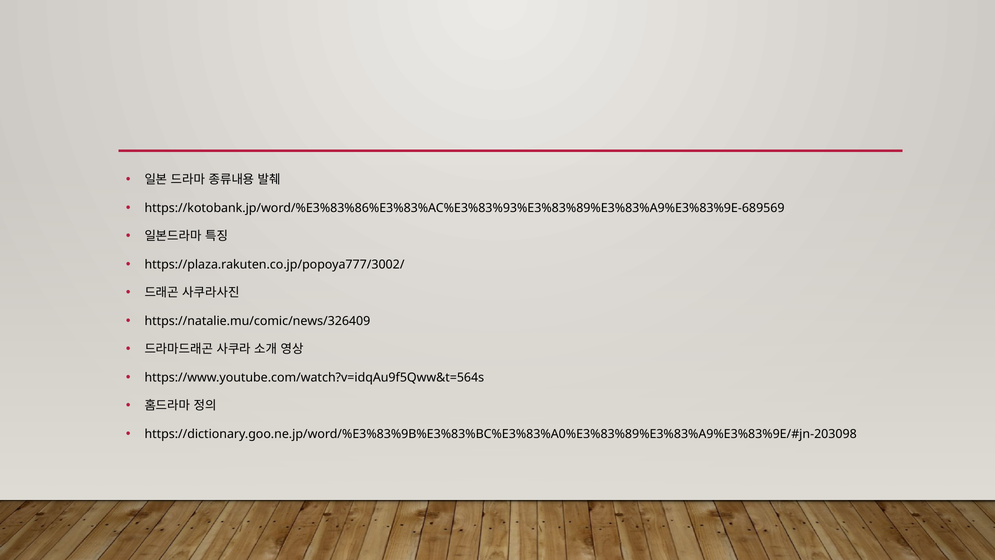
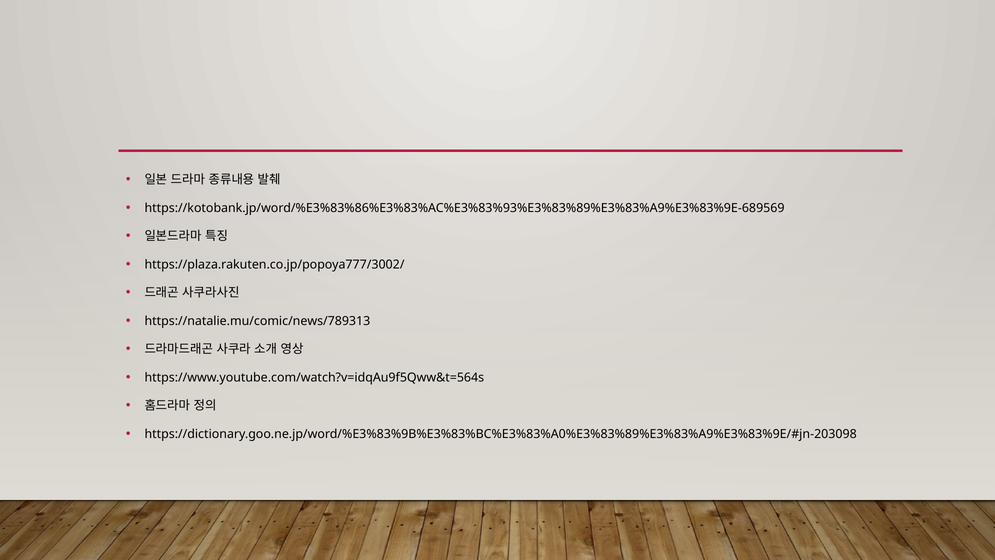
https://natalie.mu/comic/news/326409: https://natalie.mu/comic/news/326409 -> https://natalie.mu/comic/news/789313
